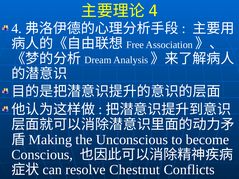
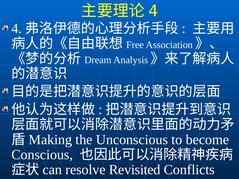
Chestnut: Chestnut -> Revisited
